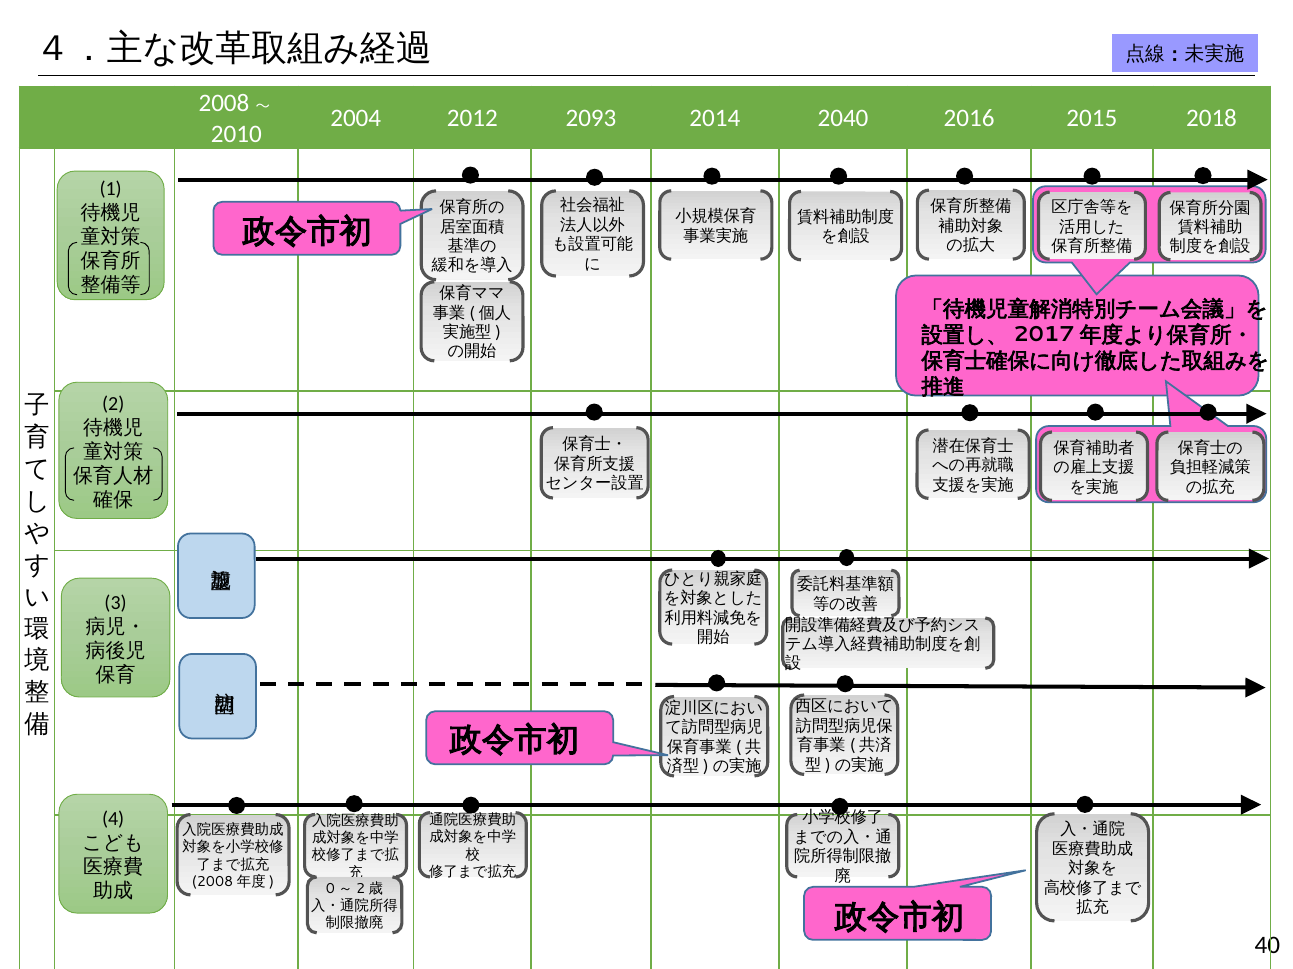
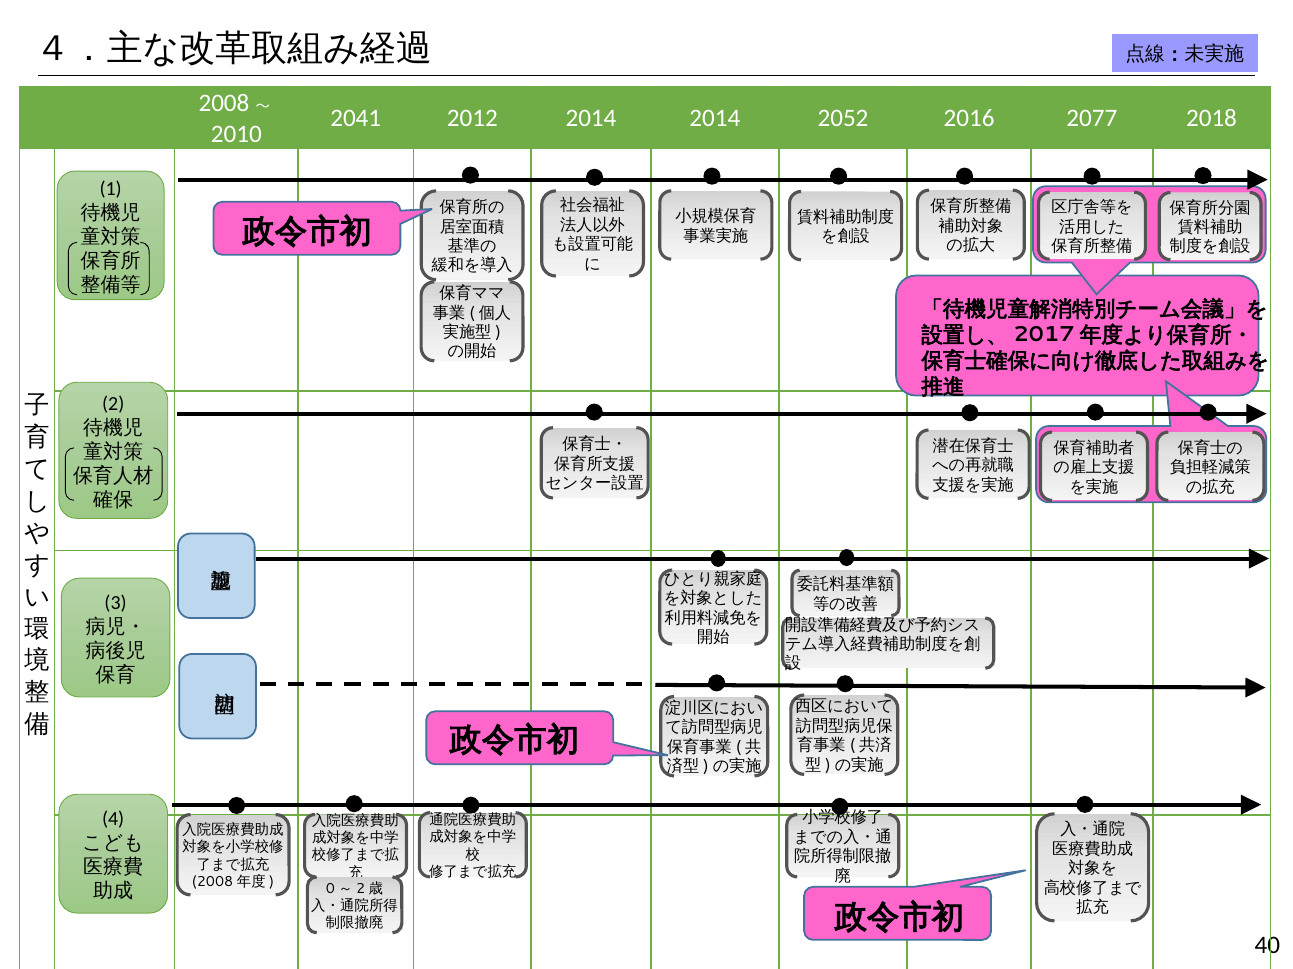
2004: 2004 -> 2041
2012 2093: 2093 -> 2014
2040: 2040 -> 2052
2015: 2015 -> 2077
